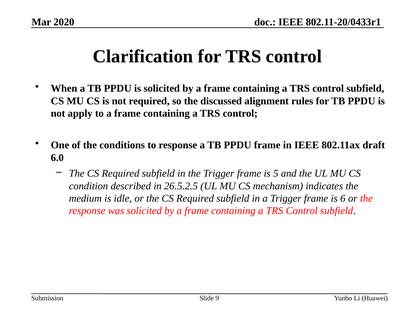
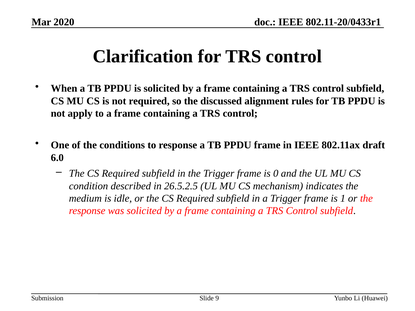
5: 5 -> 0
6: 6 -> 1
